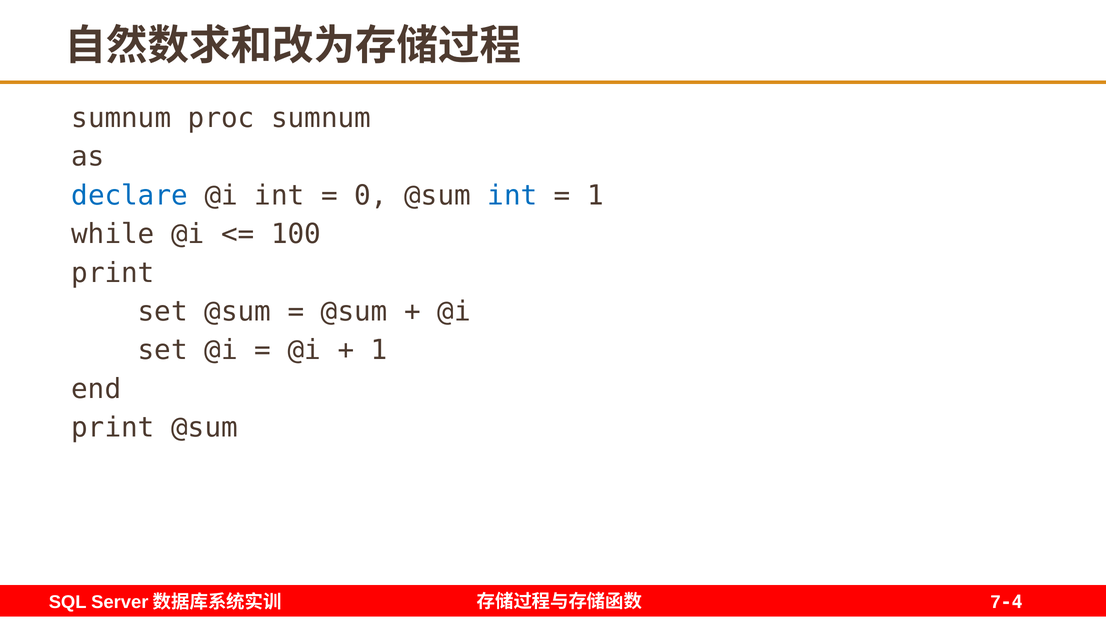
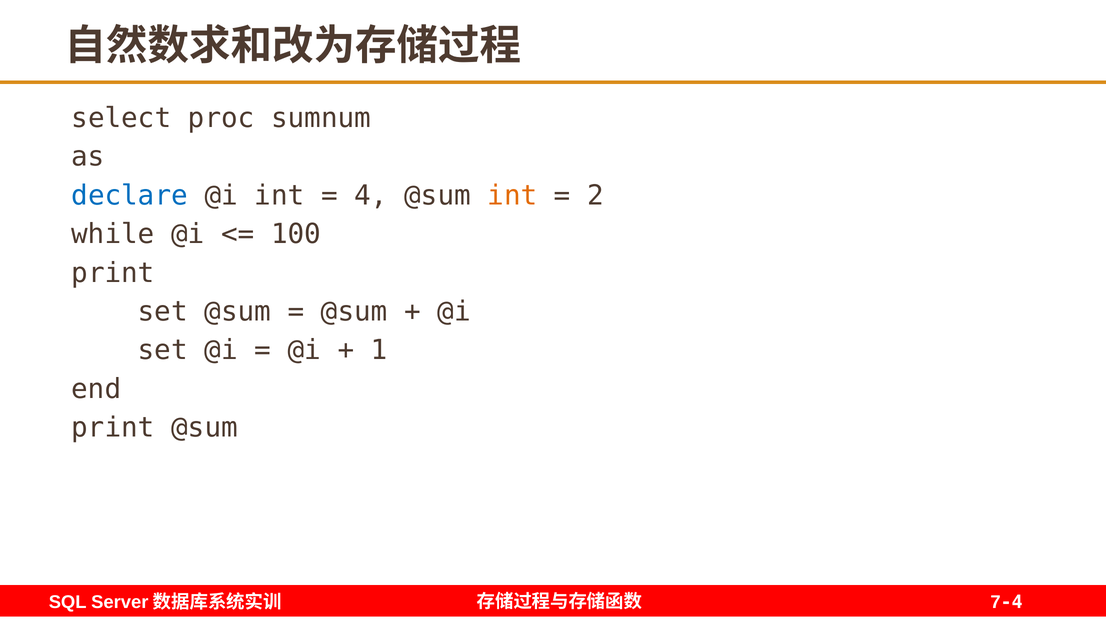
sumnum at (121, 118): sumnum -> select
0 at (371, 196): 0 -> 4
int at (512, 196) colour: blue -> orange
1 at (596, 196): 1 -> 2
